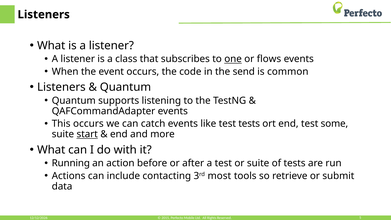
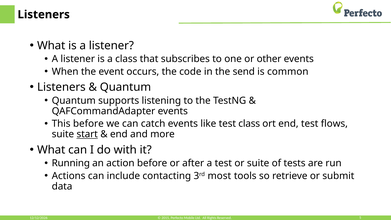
one underline: present -> none
flows: flows -> other
This occurs: occurs -> before
test tests: tests -> class
some: some -> flows
